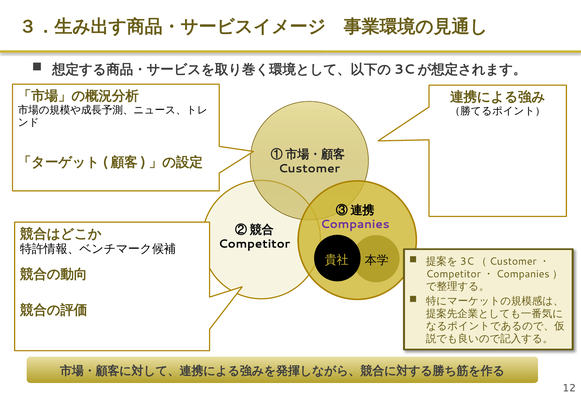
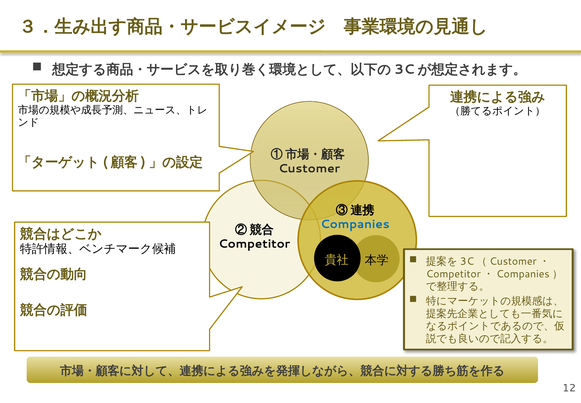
Companies colour: purple -> blue
